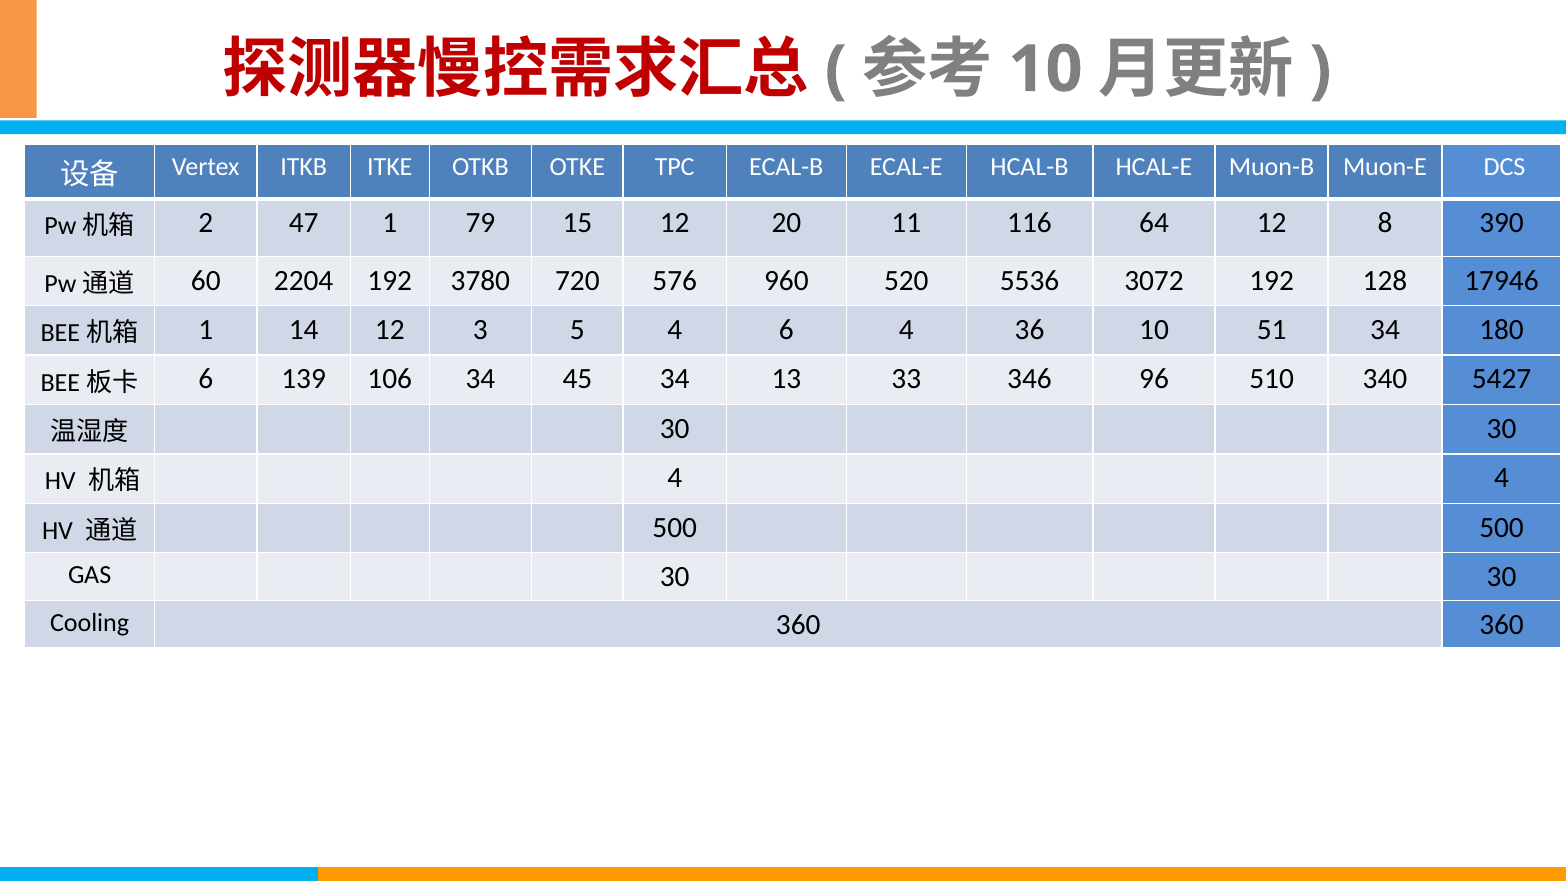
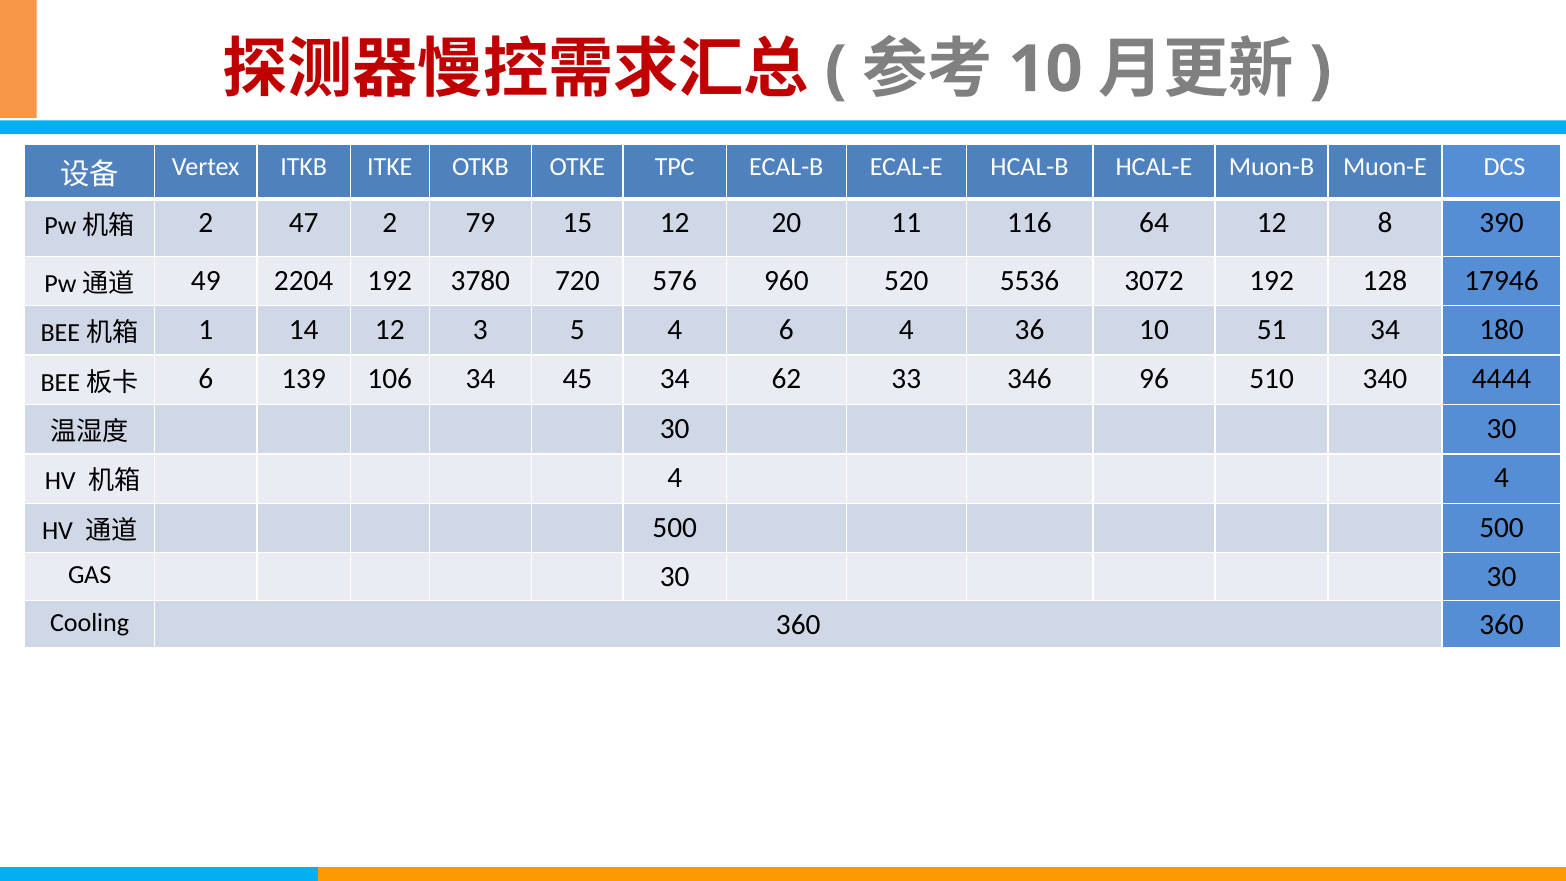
47 1: 1 -> 2
60: 60 -> 49
13: 13 -> 62
5427: 5427 -> 4444
